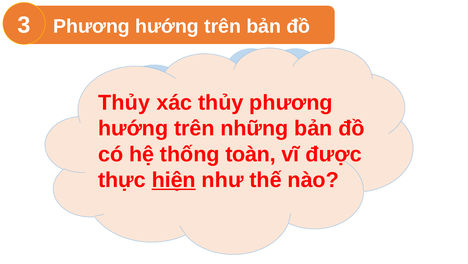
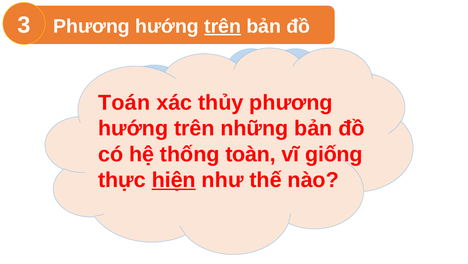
trên at (223, 26) underline: none -> present
Thủy at (124, 102): Thủy -> Toán
được: được -> giống
